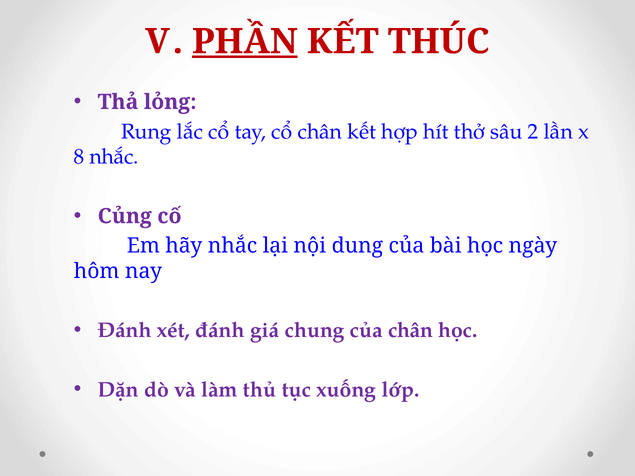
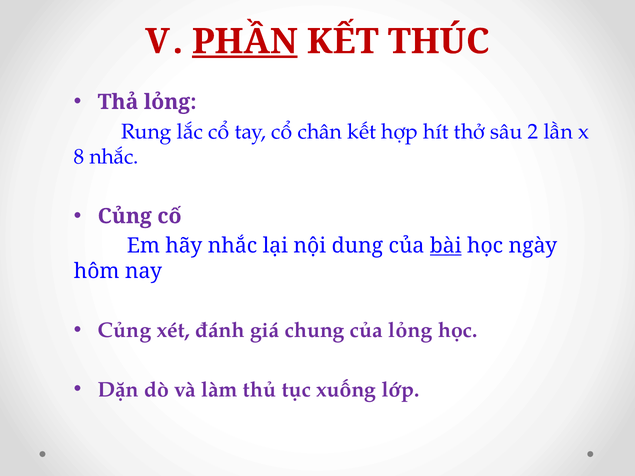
bài underline: none -> present
Đánh at (125, 331): Đánh -> Củng
của chân: chân -> lỏng
